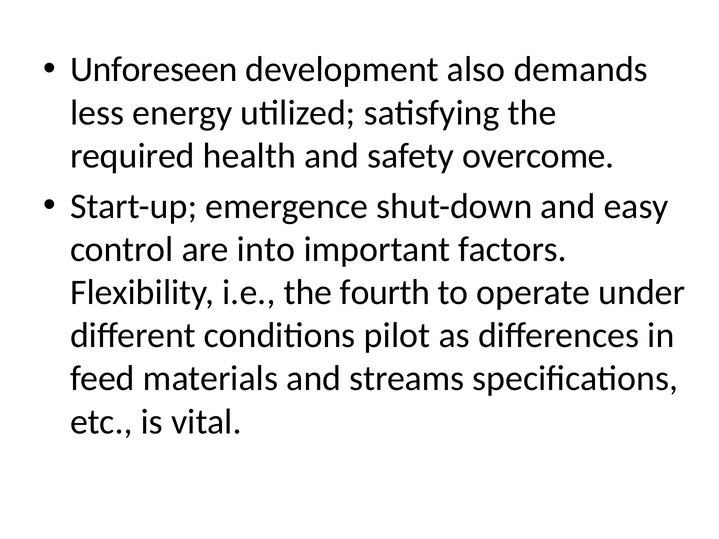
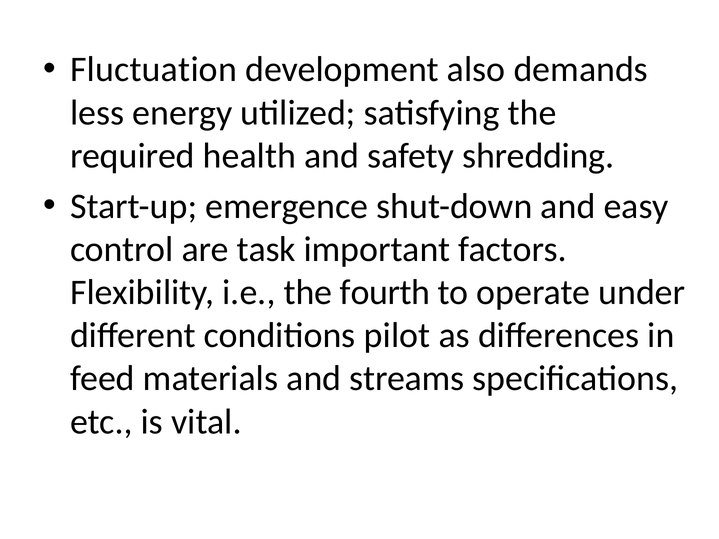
Unforeseen: Unforeseen -> Fluctuation
overcome: overcome -> shredding
into: into -> task
